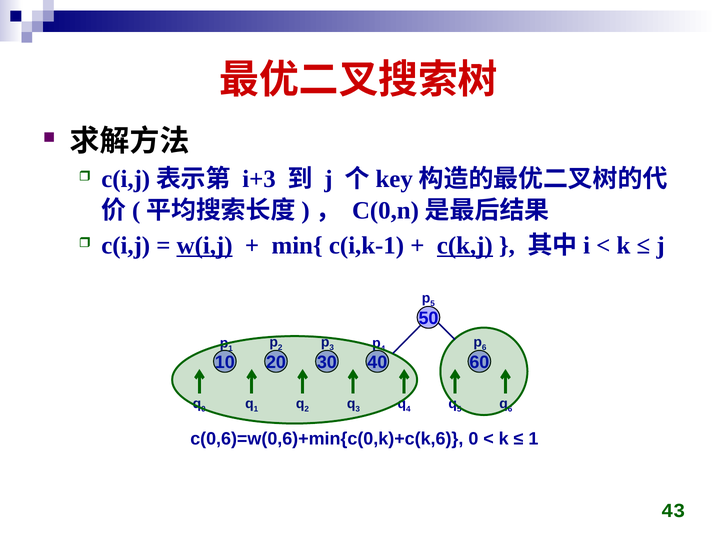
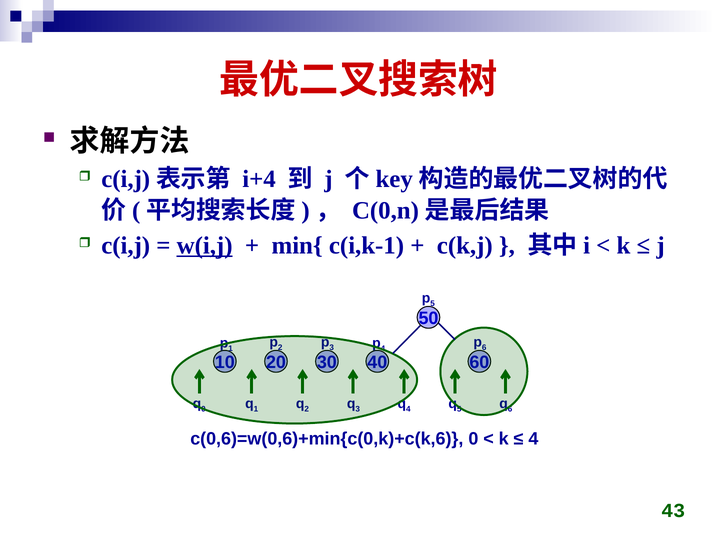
i+3: i+3 -> i+4
c(k,j underline: present -> none
1 at (533, 440): 1 -> 4
